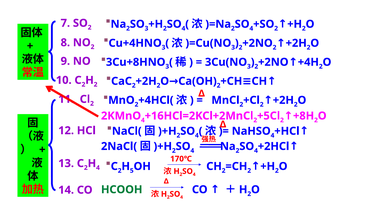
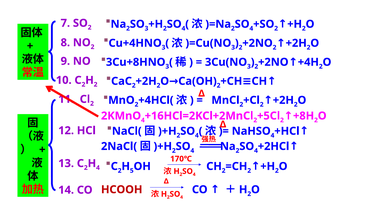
HCOOH colour: green -> red
